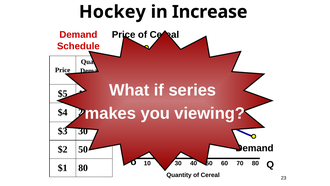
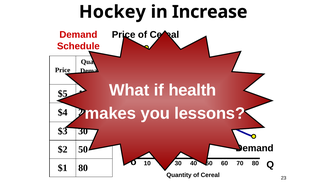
series: series -> health
viewing: viewing -> lessons
